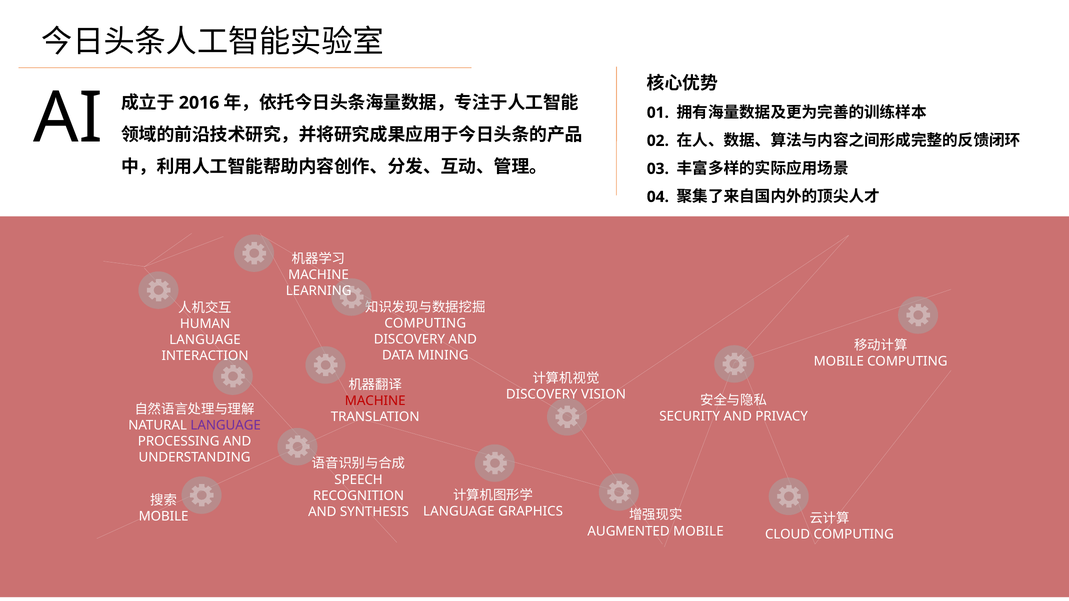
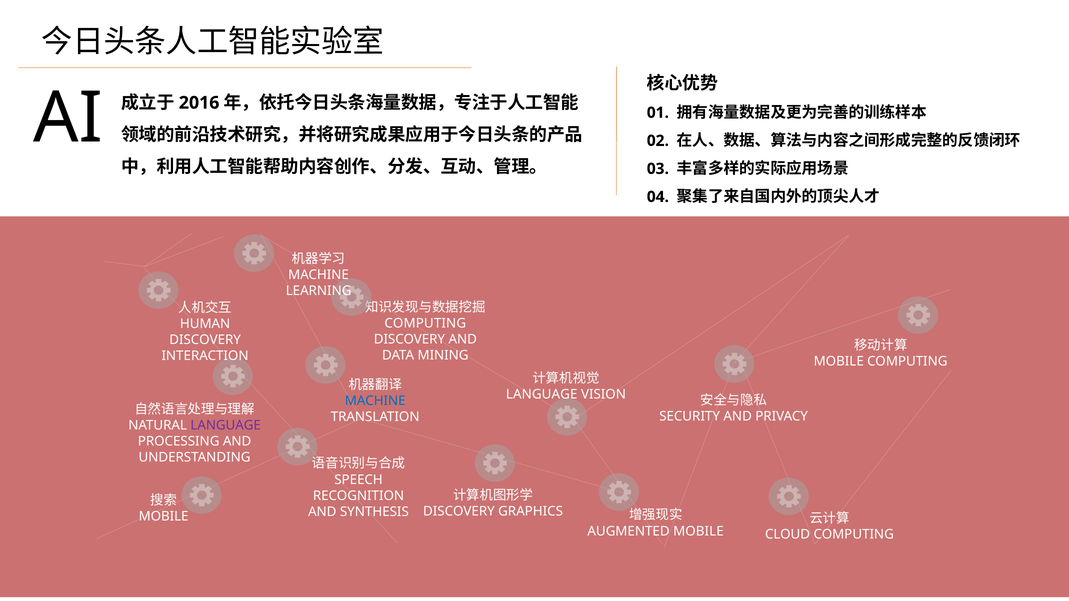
LANGUAGE at (205, 340): LANGUAGE -> DISCOVERY
DISCOVERY at (542, 395): DISCOVERY -> LANGUAGE
MACHINE at (375, 401) colour: red -> blue
LANGUAGE at (459, 512): LANGUAGE -> DISCOVERY
